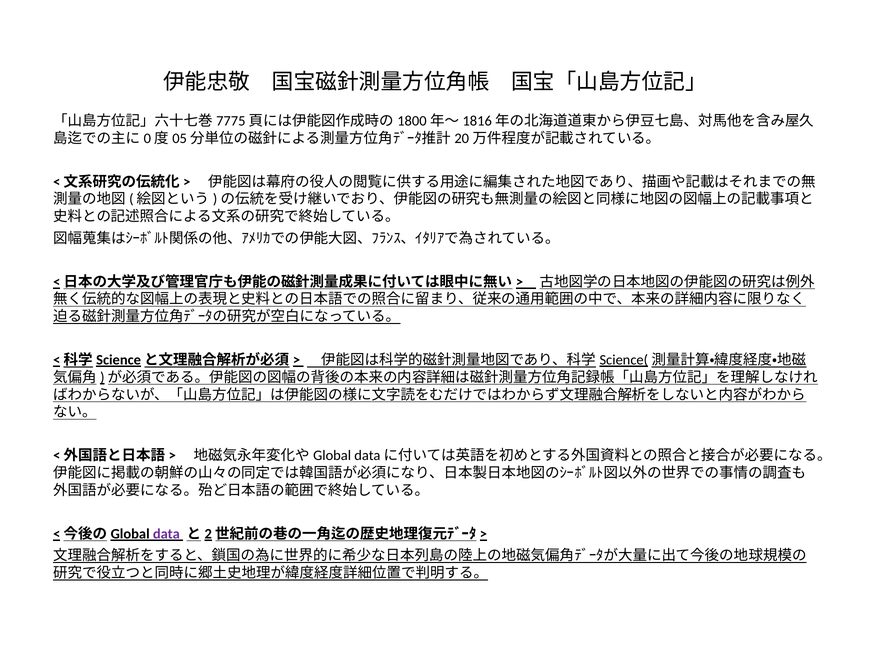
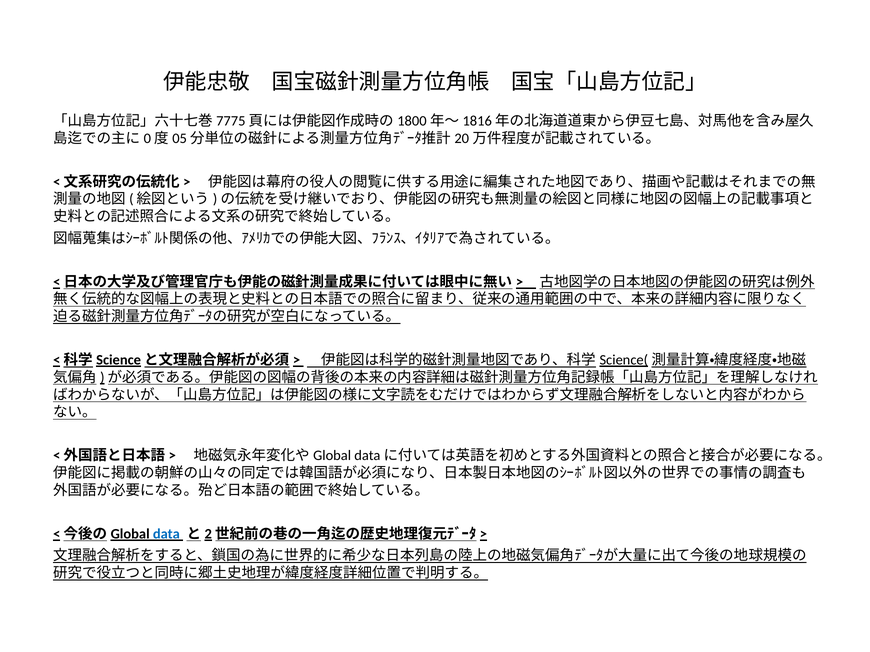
data colour: purple -> blue
